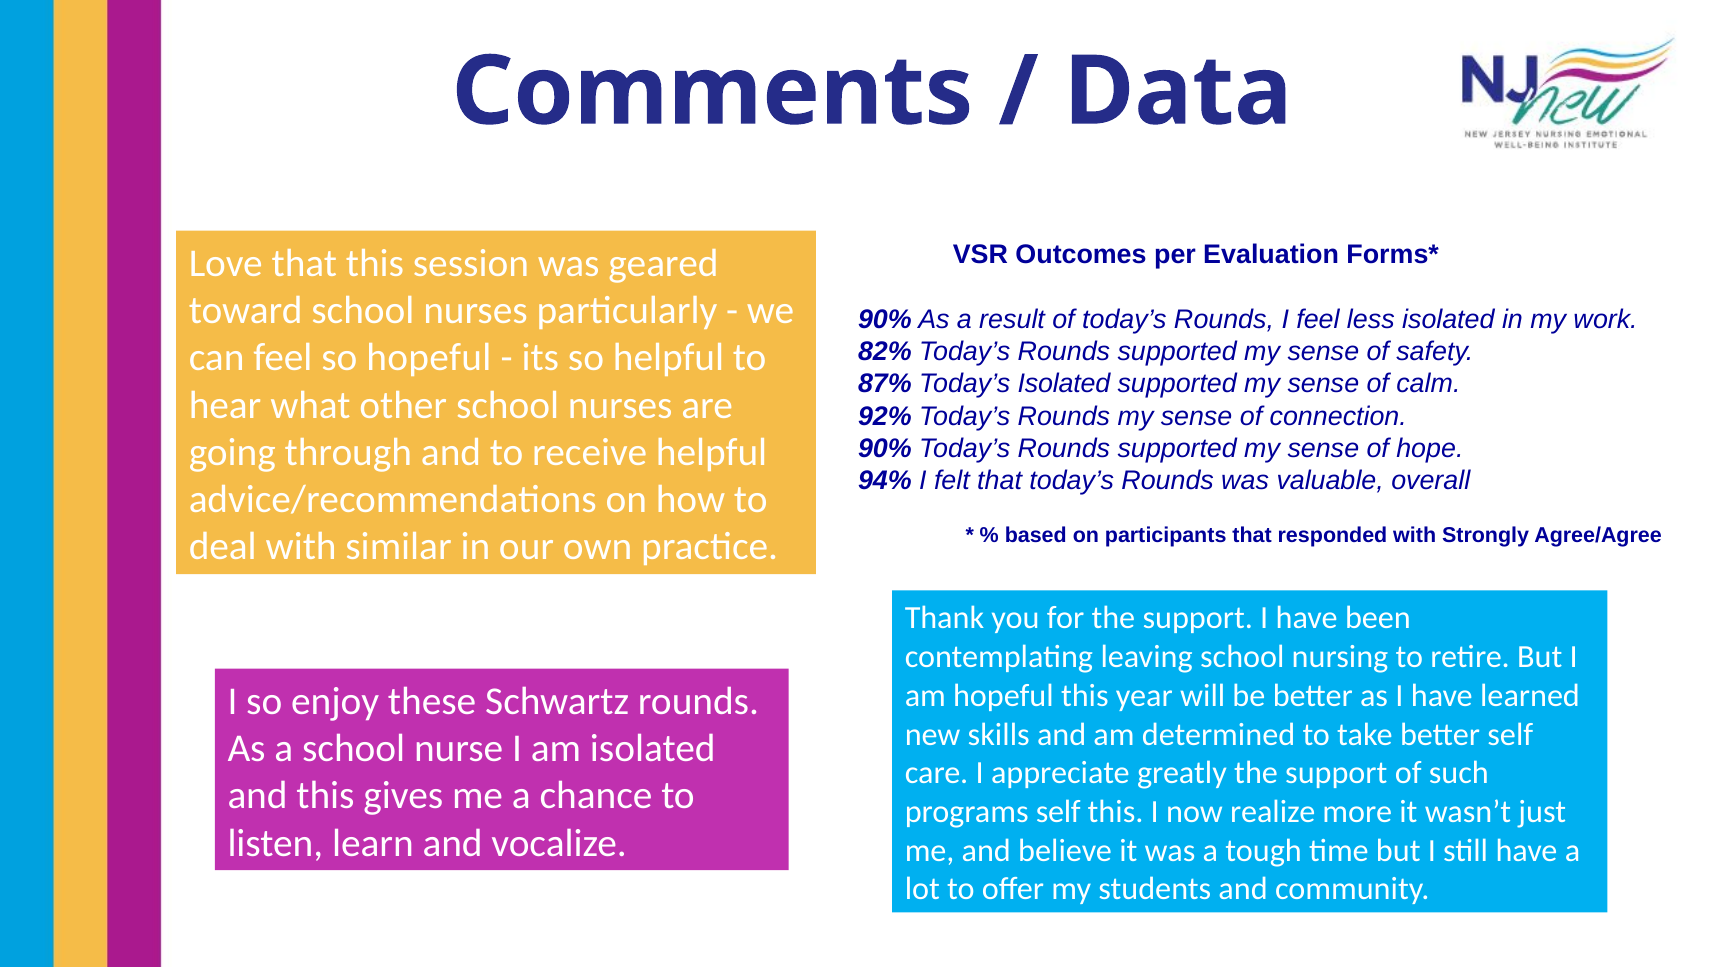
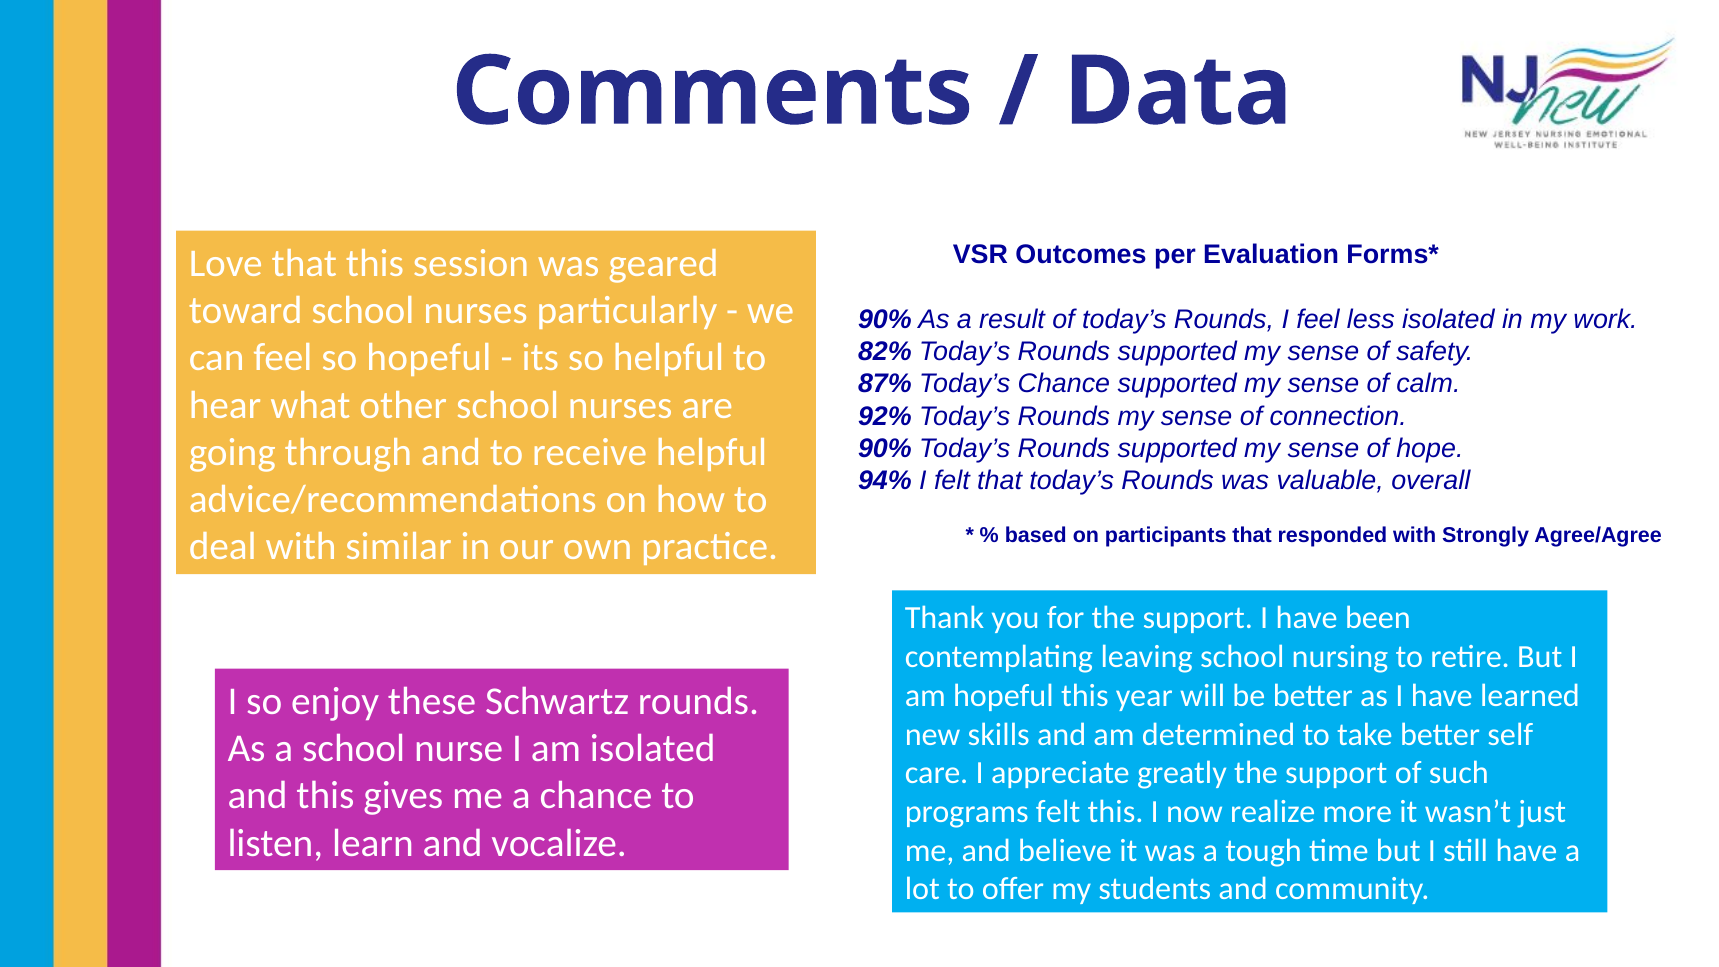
Today’s Isolated: Isolated -> Chance
programs self: self -> felt
